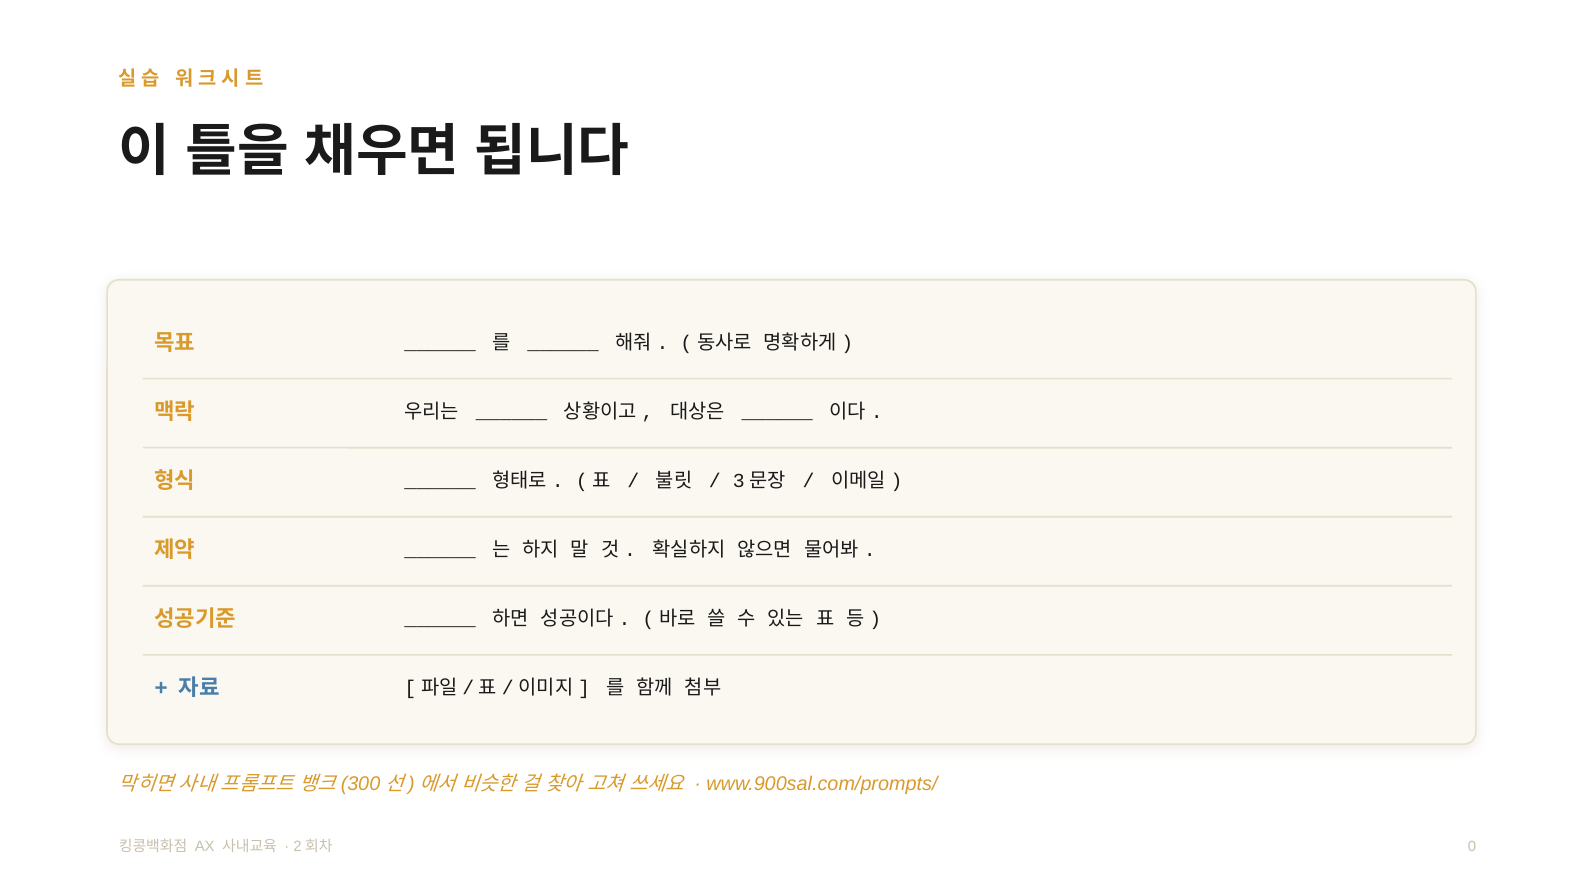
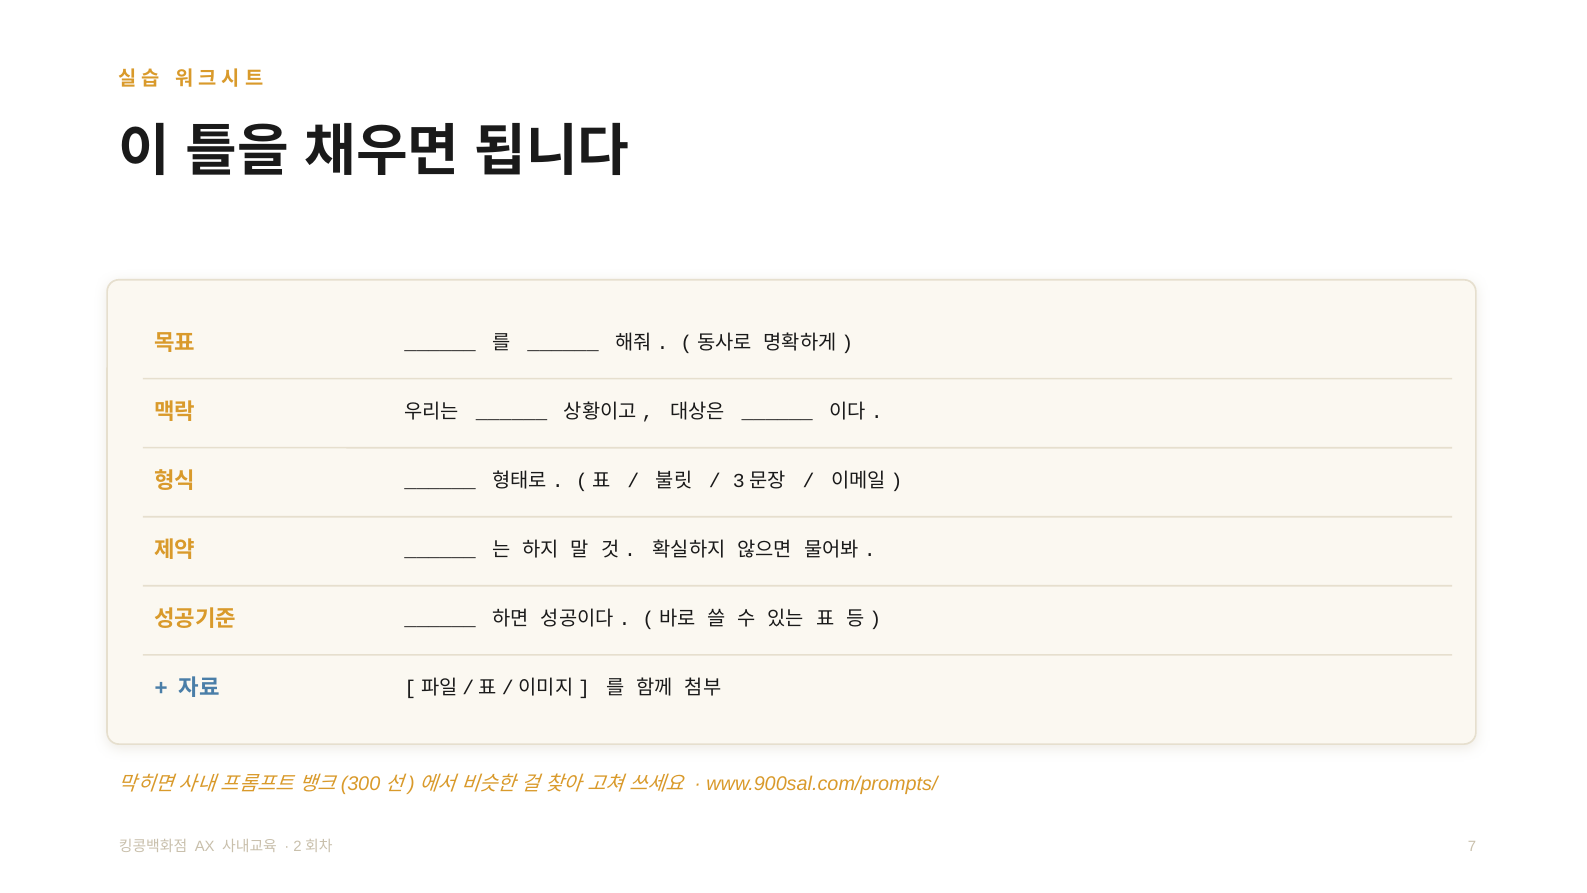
0: 0 -> 7
